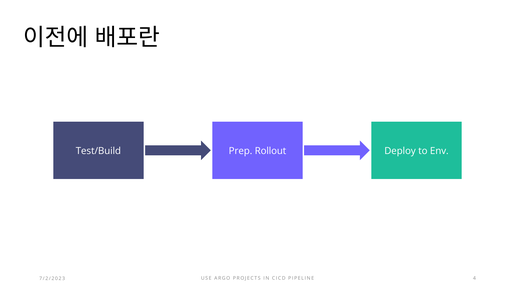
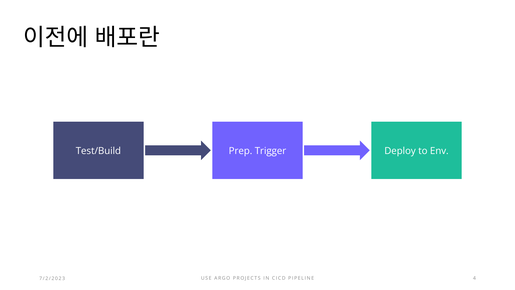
Rollout: Rollout -> Trigger
